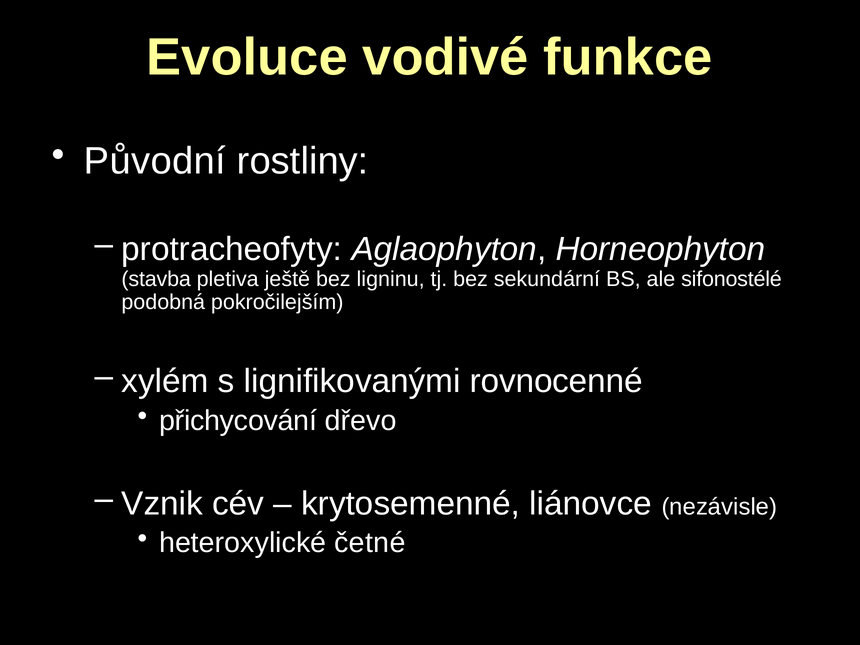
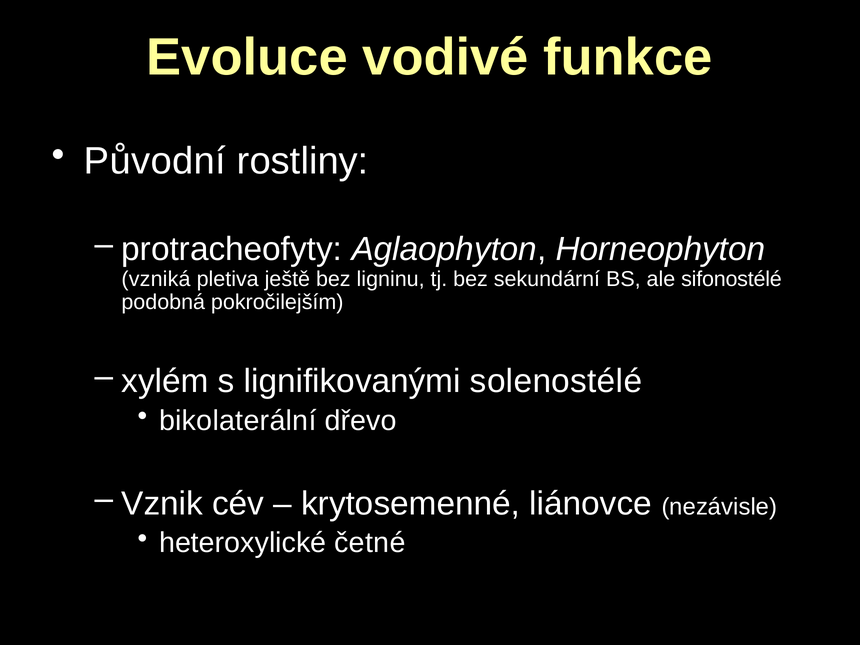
stavba: stavba -> vzniká
rovnocenné: rovnocenné -> solenostélé
přichycování: přichycování -> bikolaterální
